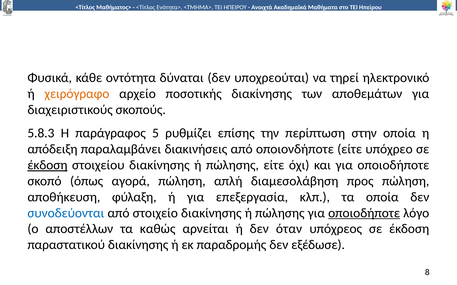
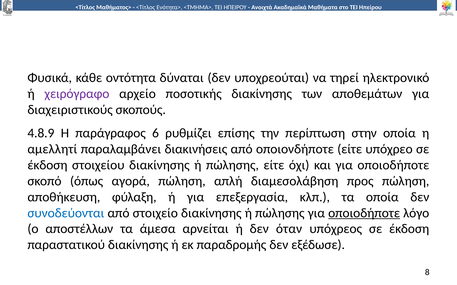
χειρόγραφο colour: orange -> purple
5.8.3: 5.8.3 -> 4.8.9
5: 5 -> 6
απόδειξη: απόδειξη -> αμελλητί
έκδοση at (47, 165) underline: present -> none
καθώς: καθώς -> άμεσα
